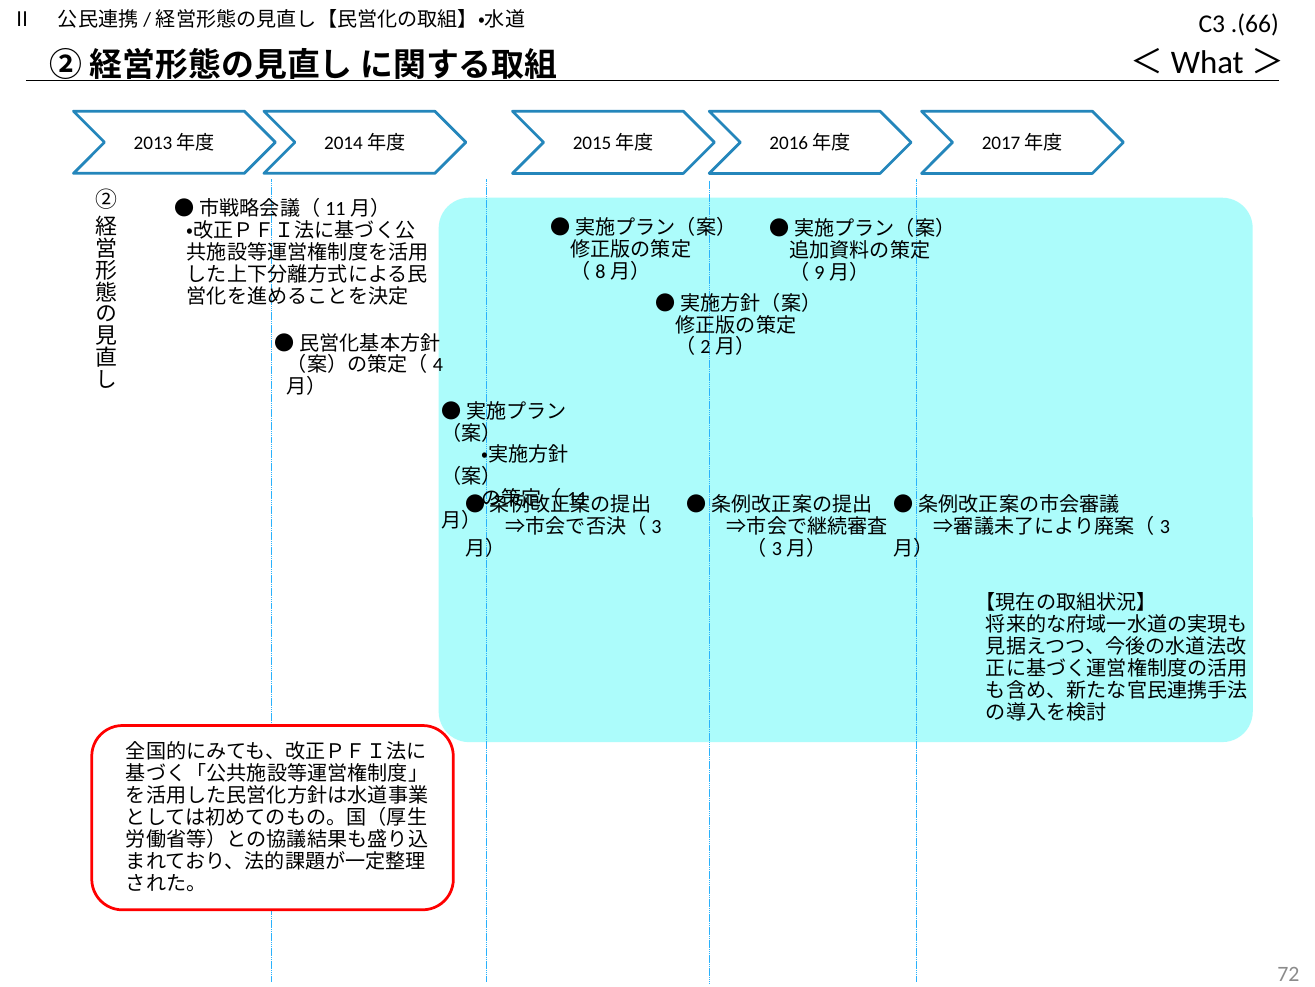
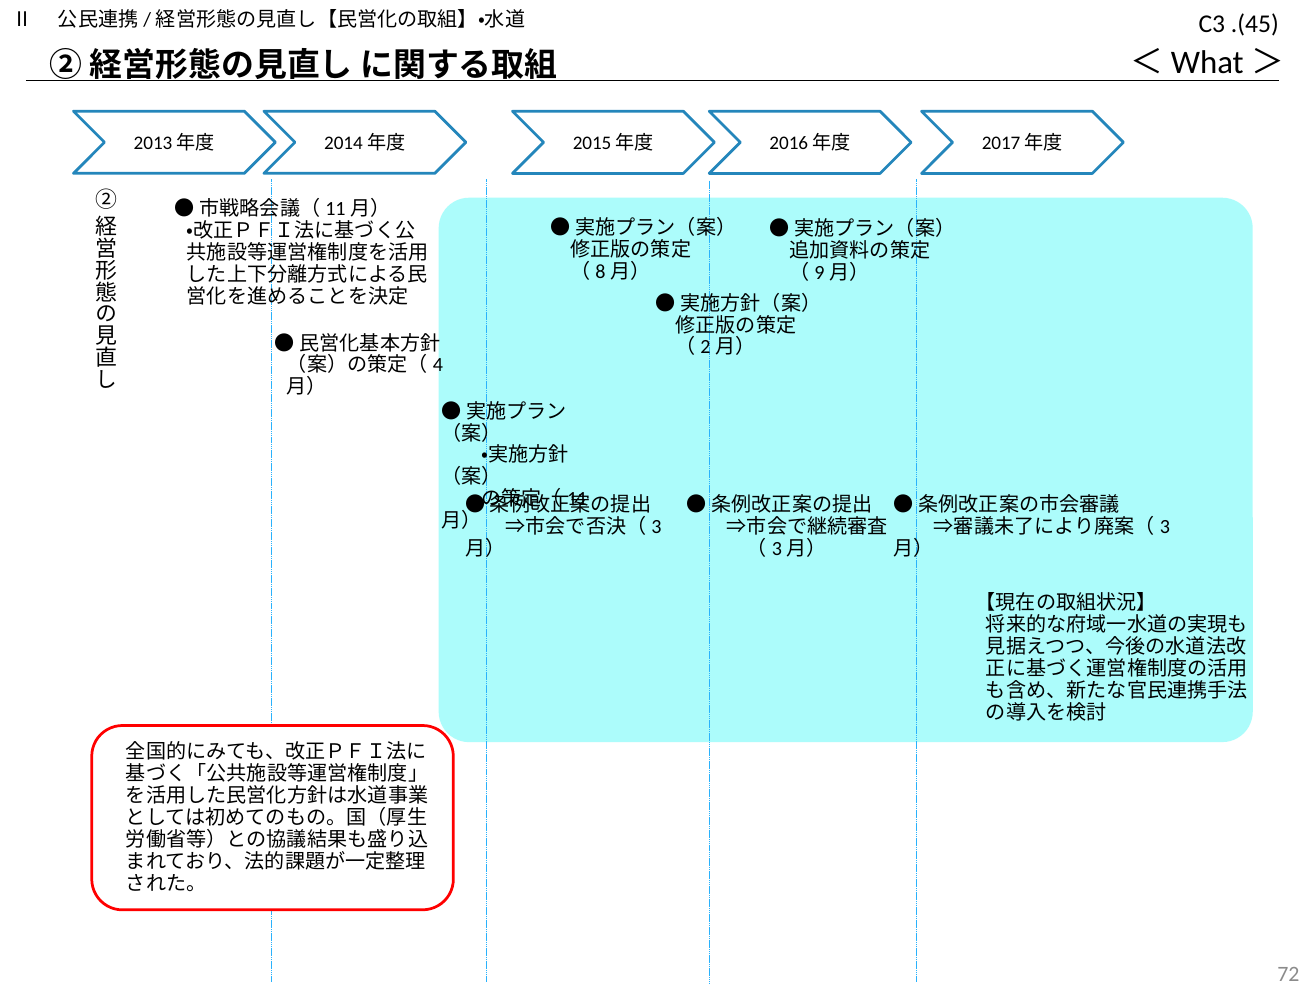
.(66: .(66 -> .(45
